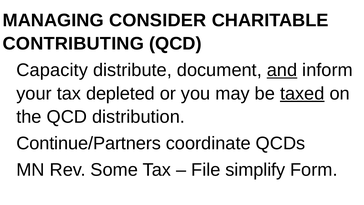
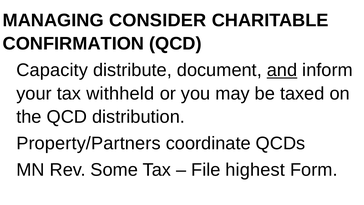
CONTRIBUTING: CONTRIBUTING -> CONFIRMATION
depleted: depleted -> withheld
taxed underline: present -> none
Continue/Partners: Continue/Partners -> Property/Partners
simplify: simplify -> highest
